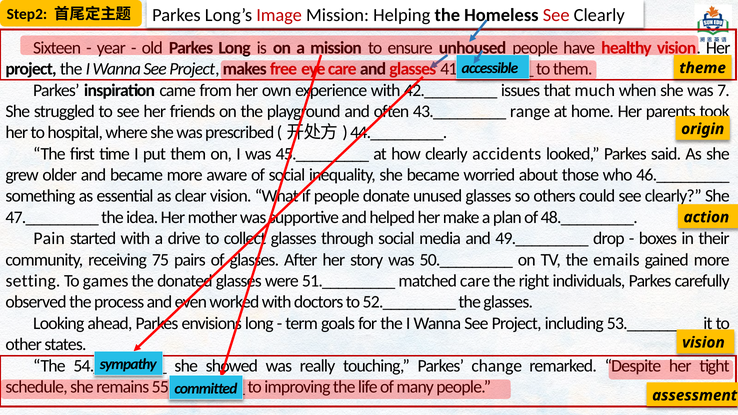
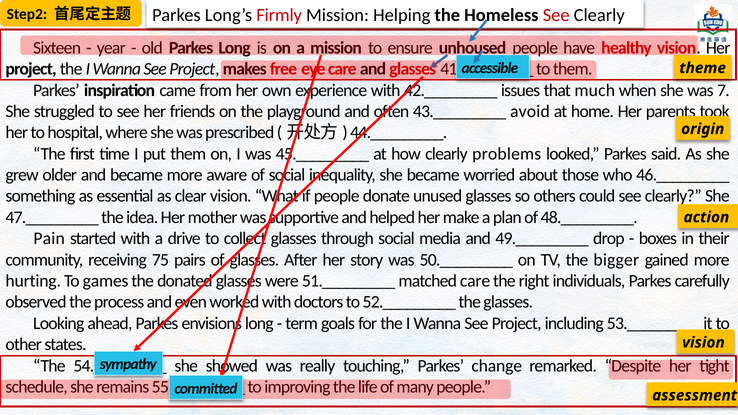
Image: Image -> Firmly
range: range -> avoid
accidents: accidents -> problems
emails: emails -> bigger
setting: setting -> hurting
